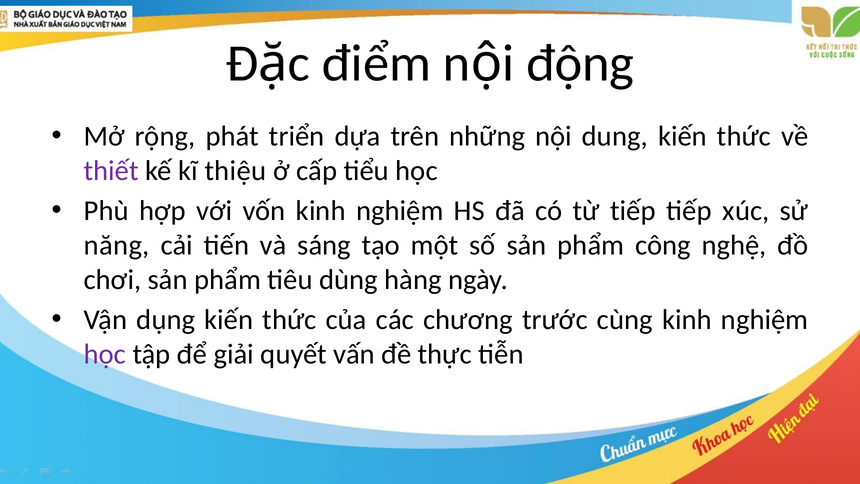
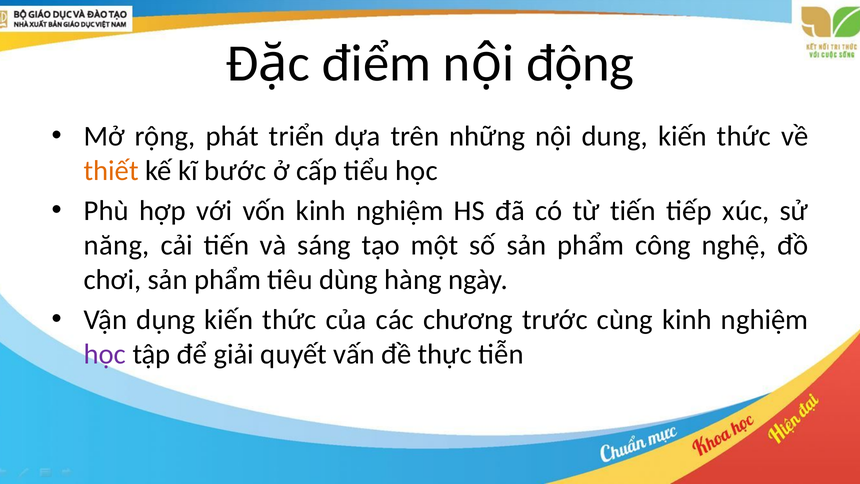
thiết colour: purple -> orange
thiệu: thiệu -> bước
từ tiếp: tiếp -> tiến
